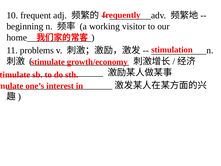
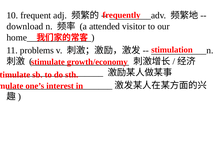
beginning: beginning -> download
working: working -> attended
